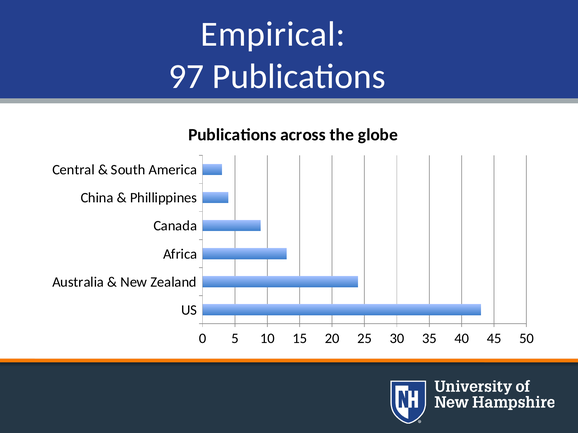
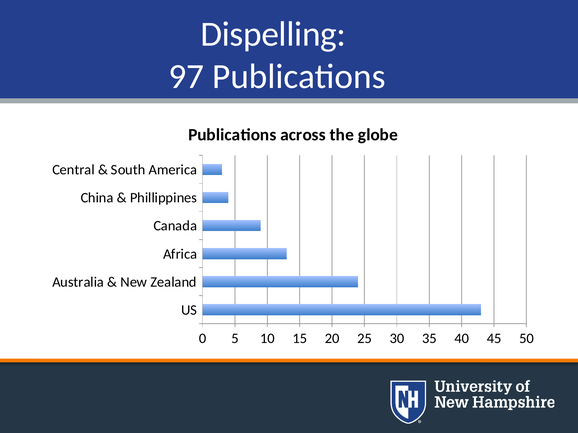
Empirical: Empirical -> Dispelling
